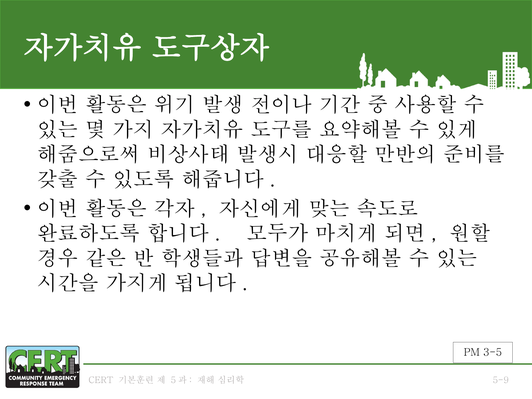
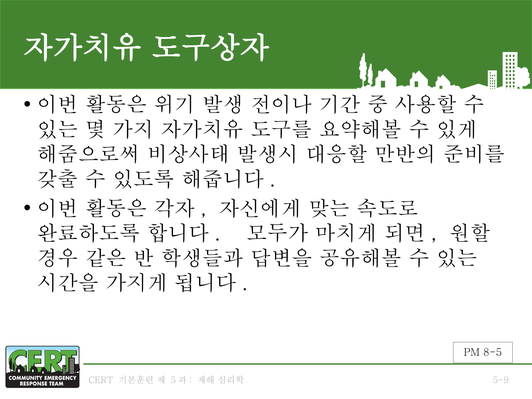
3-5: 3-5 -> 8-5
